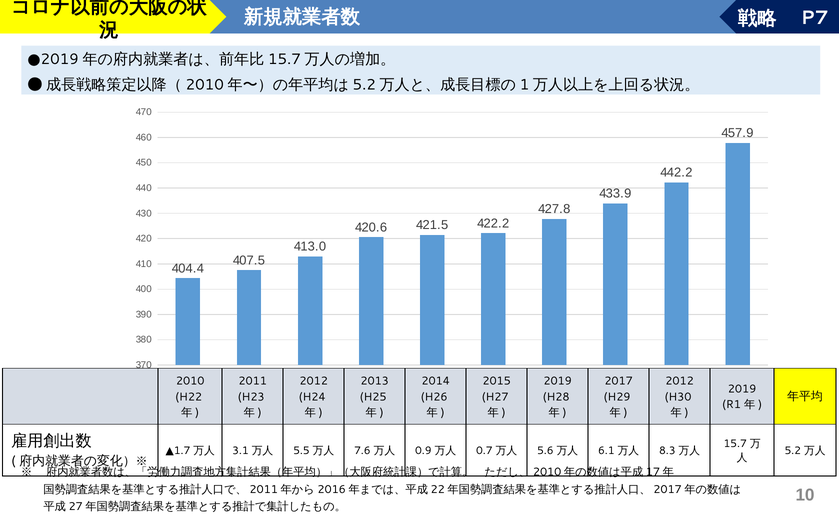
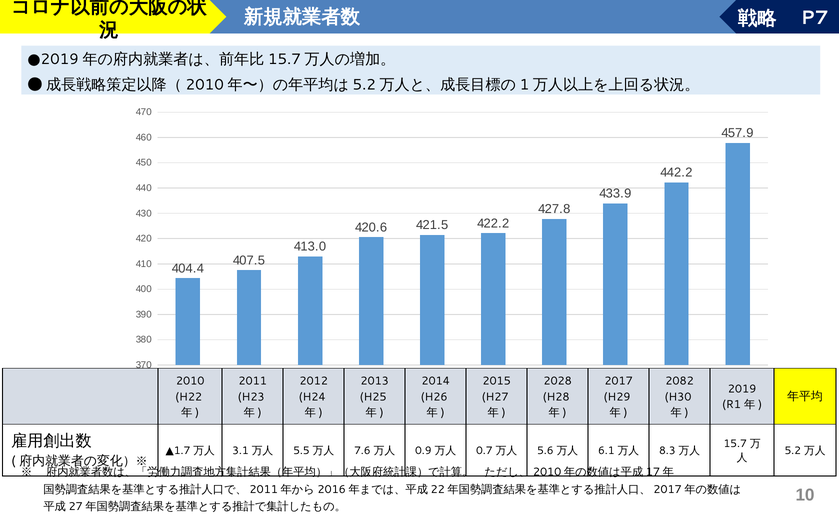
2019 at (558, 381): 2019 -> 2028
2012 at (680, 381): 2012 -> 2082
